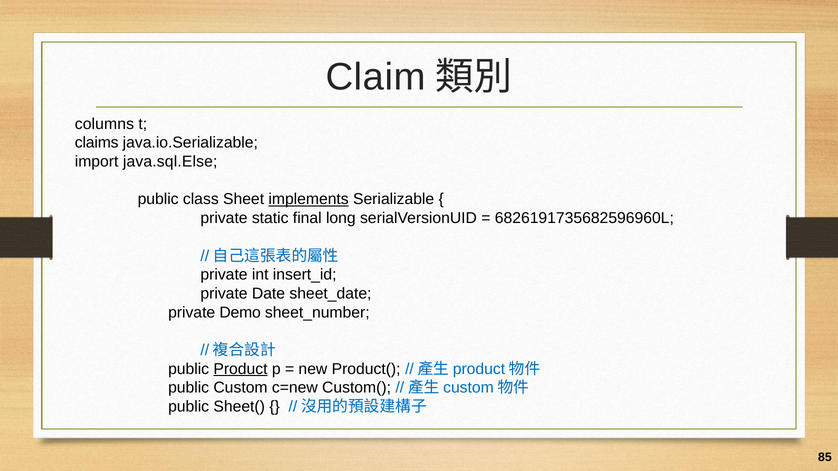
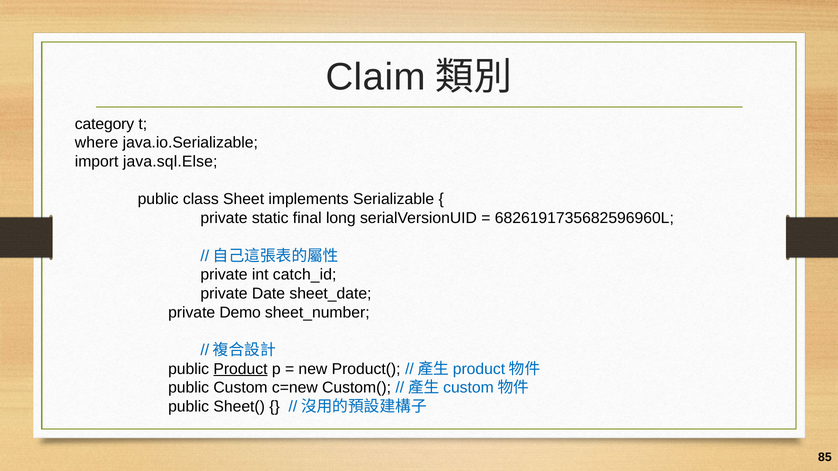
columns: columns -> category
claims: claims -> where
implements underline: present -> none
insert_id: insert_id -> catch_id
